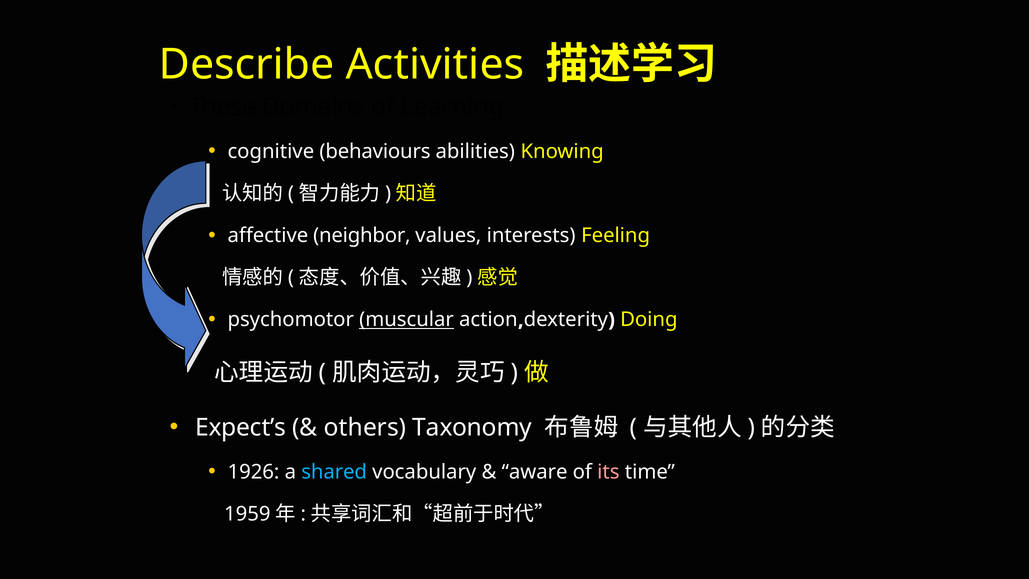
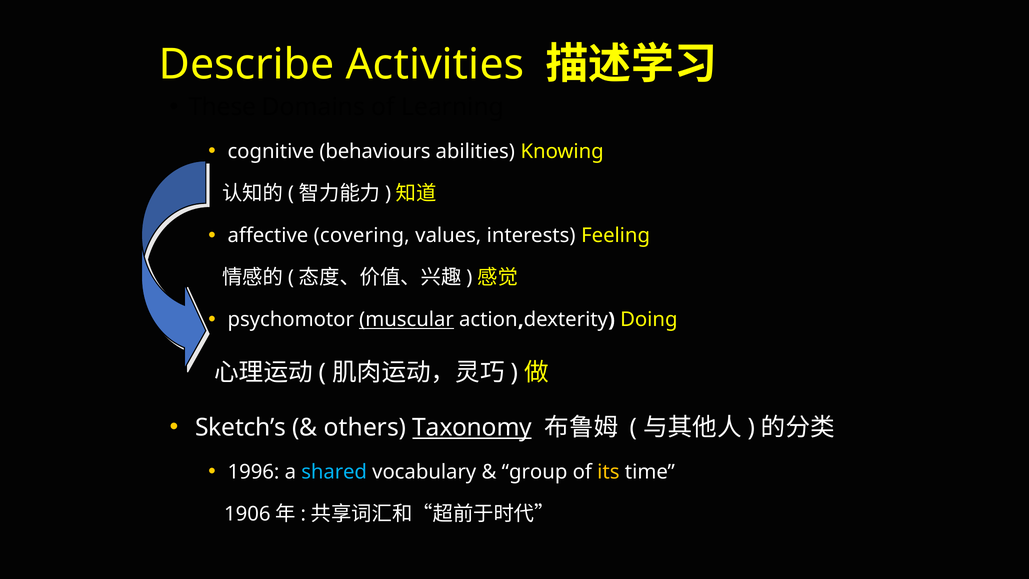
neighbor: neighbor -> covering
Expect’s: Expect’s -> Sketch’s
Taxonomy underline: none -> present
1926: 1926 -> 1996
aware: aware -> group
its colour: pink -> yellow
1959: 1959 -> 1906
